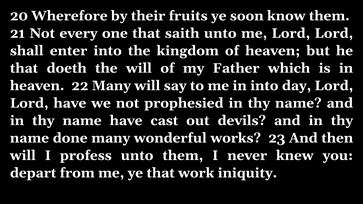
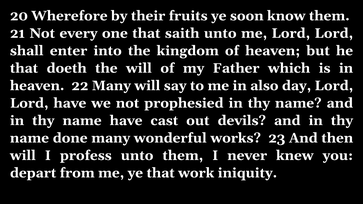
in into: into -> also
